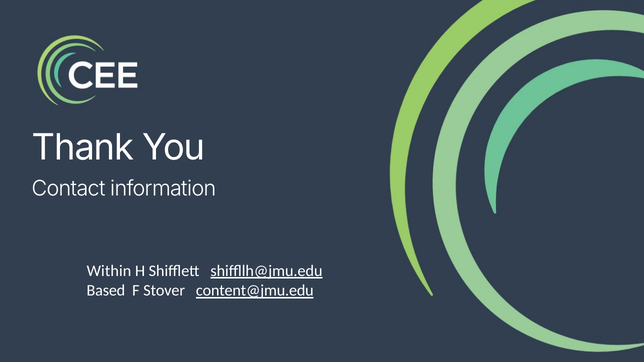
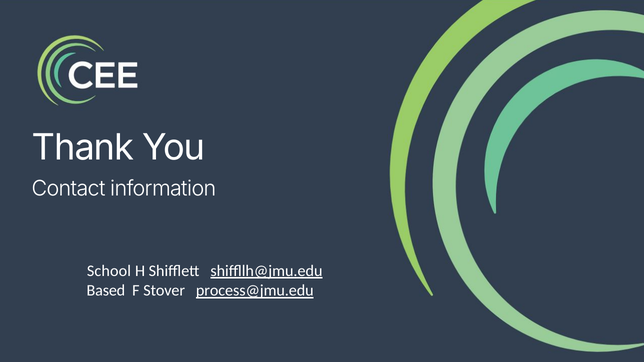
Within: Within -> School
content@jmu.edu: content@jmu.edu -> process@jmu.edu
